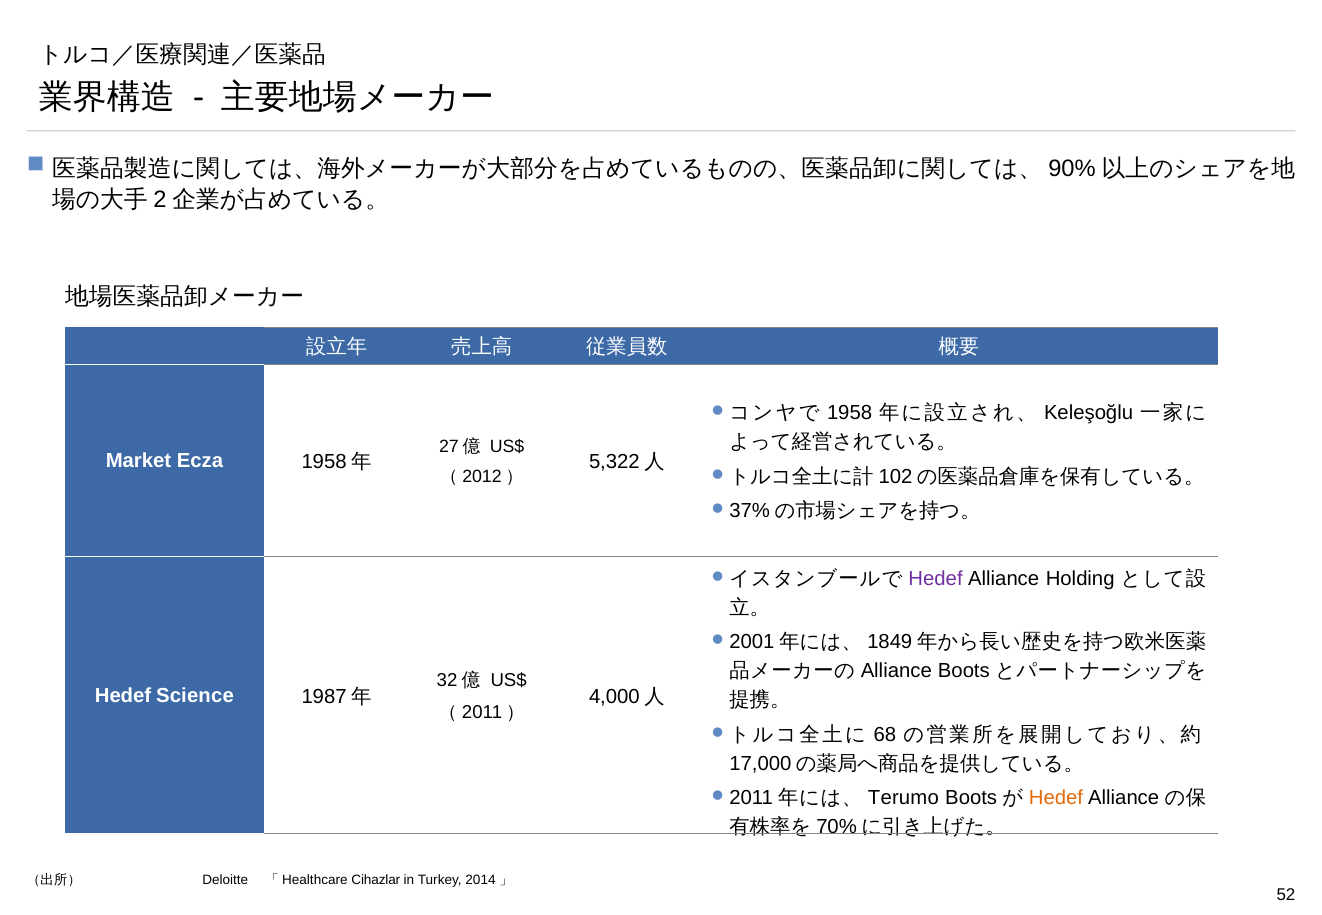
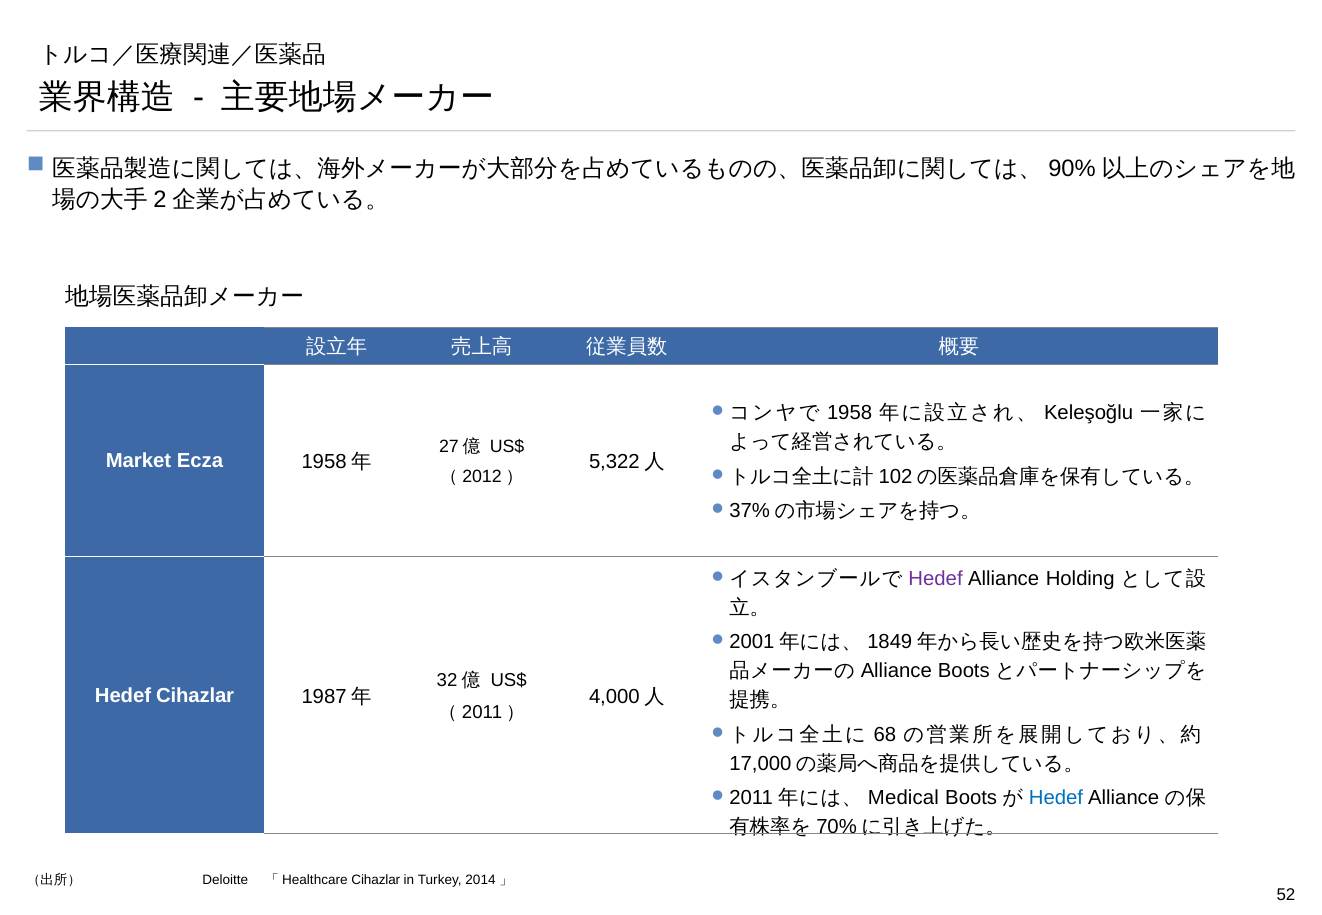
Hedef Science: Science -> Cihazlar
Terumo: Terumo -> Medical
Hedef at (1056, 798) colour: orange -> blue
